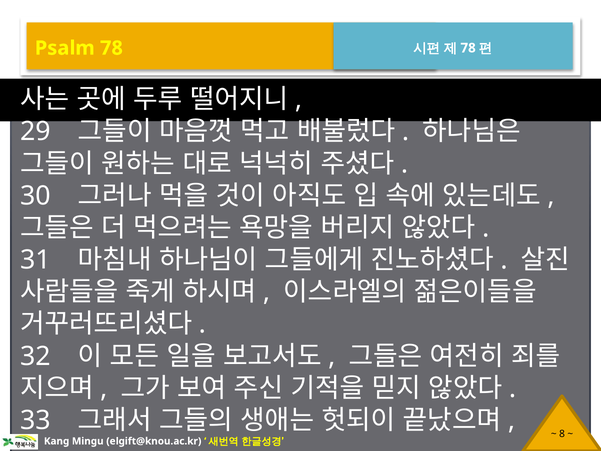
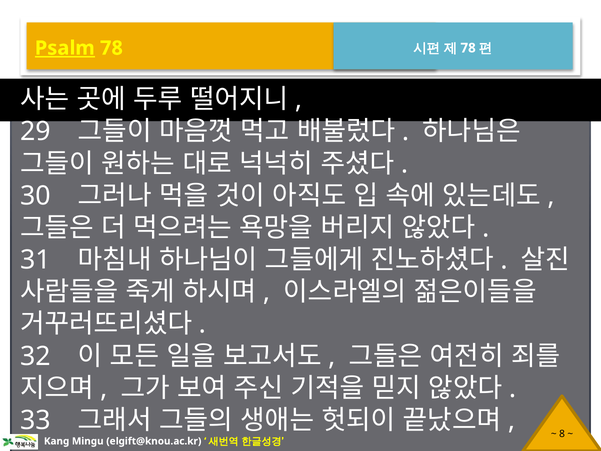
Psalm underline: none -> present
